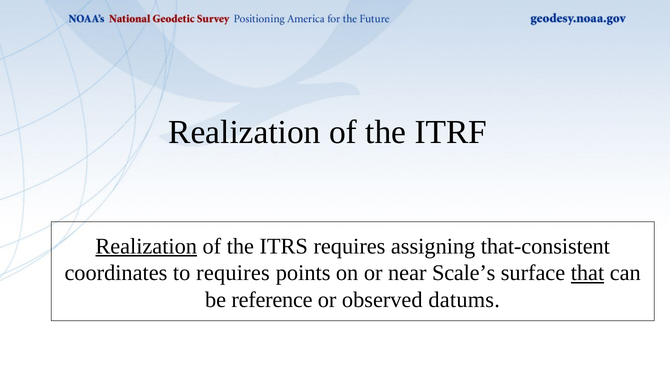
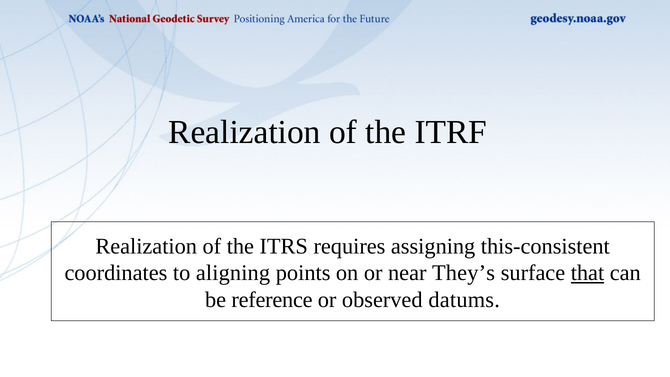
Realization at (146, 246) underline: present -> none
that-consistent: that-consistent -> this-consistent
to requires: requires -> aligning
Scale’s: Scale’s -> They’s
